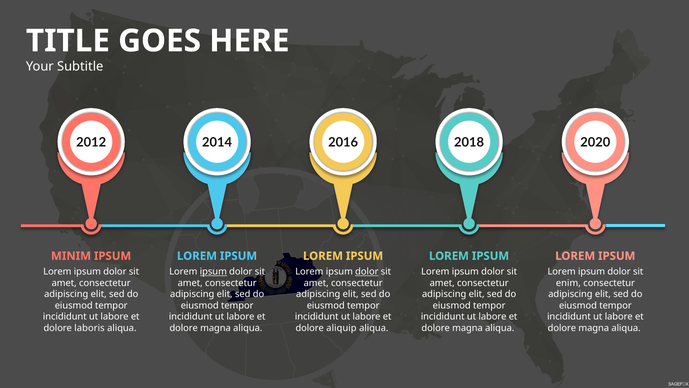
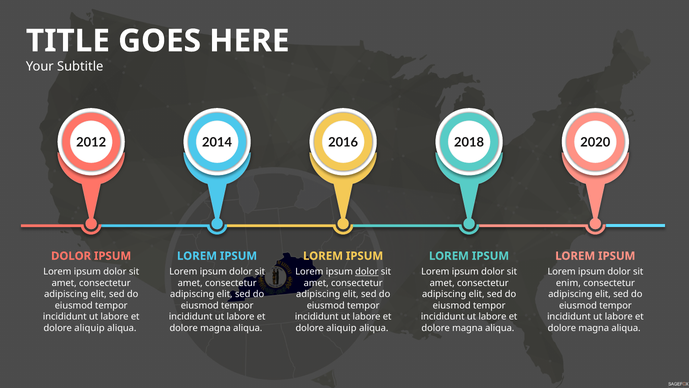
MINIM at (71, 256): MINIM -> DOLOR
ipsum at (213, 272) underline: present -> none
laboris at (90, 328): laboris -> aliquip
